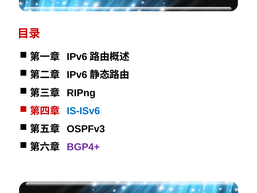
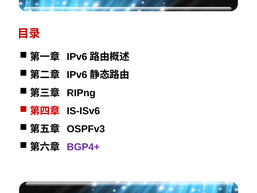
IS-ISv6 colour: blue -> black
